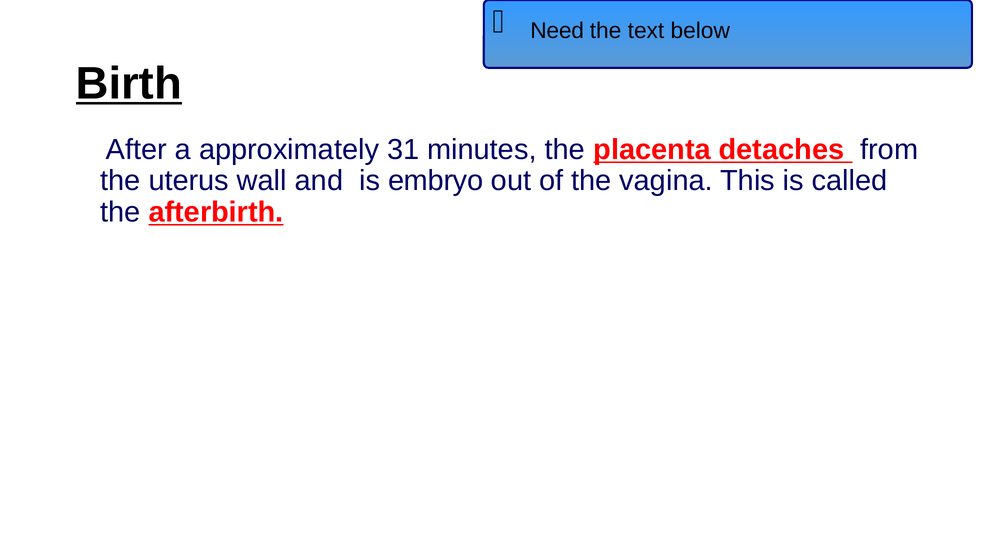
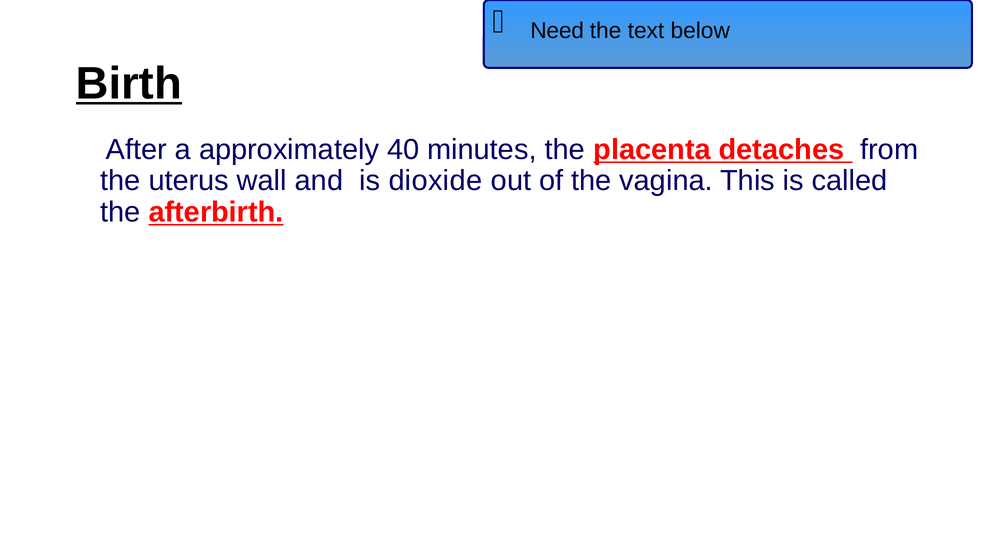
31: 31 -> 40
embryo: embryo -> dioxide
